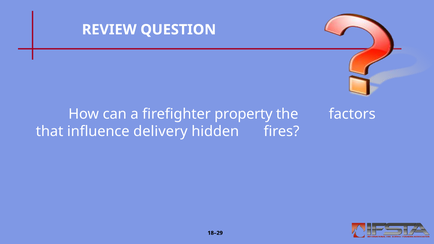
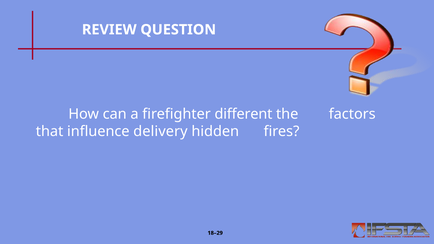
property: property -> different
